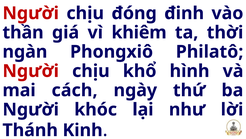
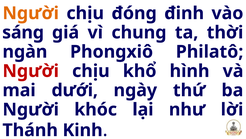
Người at (31, 13) colour: red -> orange
thần: thần -> sáng
khiêm: khiêm -> chung
cách: cách -> dưới
